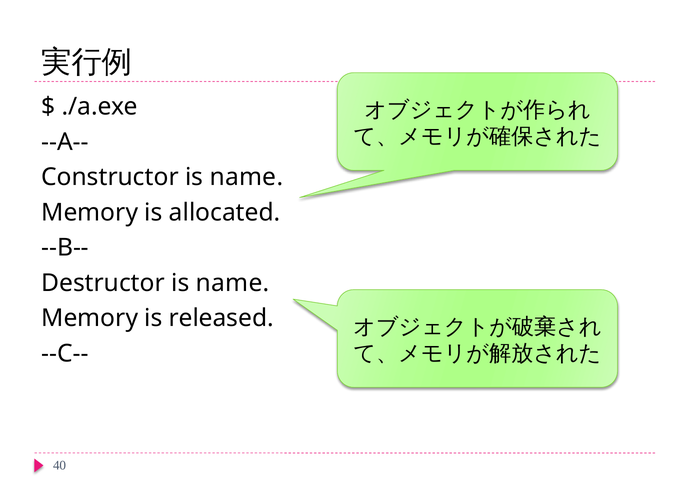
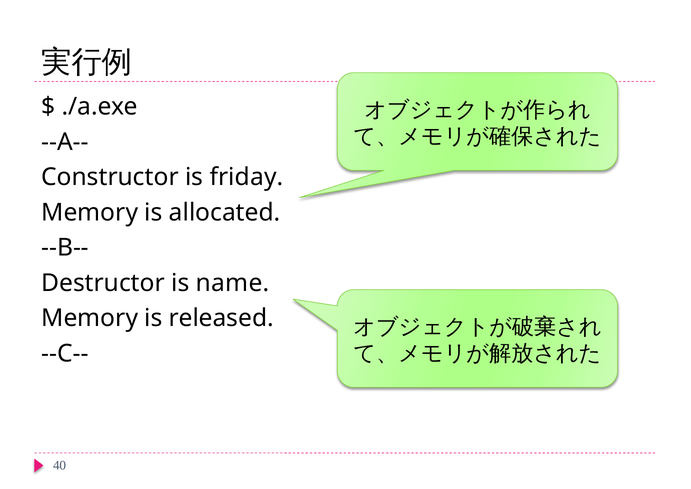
Constructor is name: name -> friday
